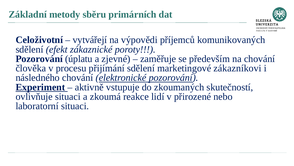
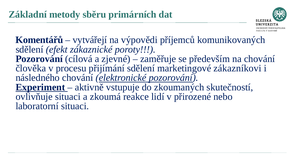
Celoživotní: Celoživotní -> Komentářů
úplatu: úplatu -> cílová
